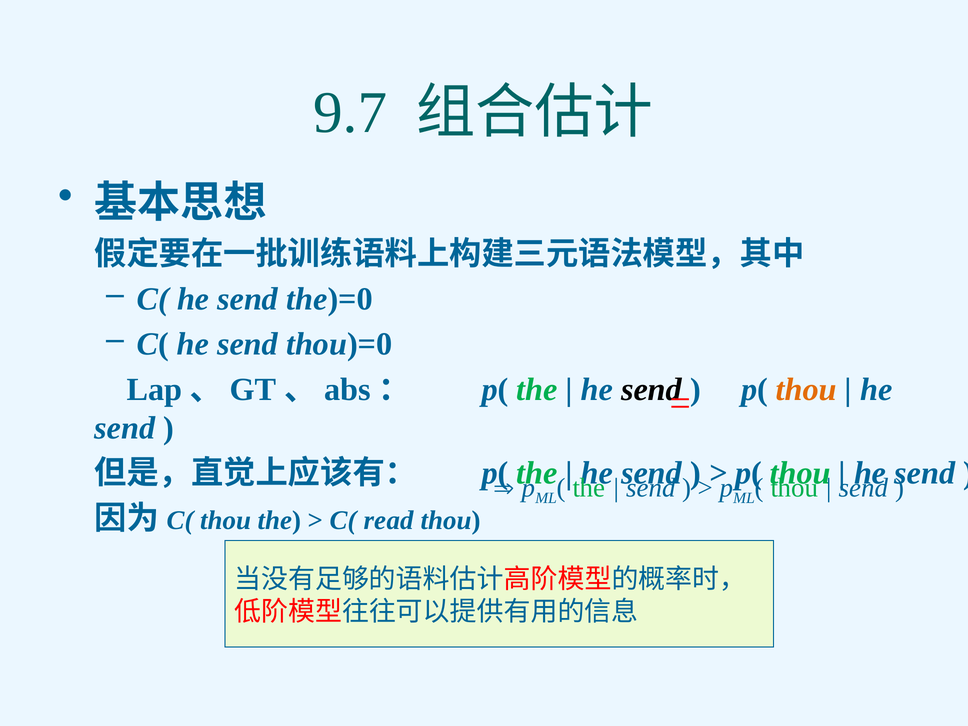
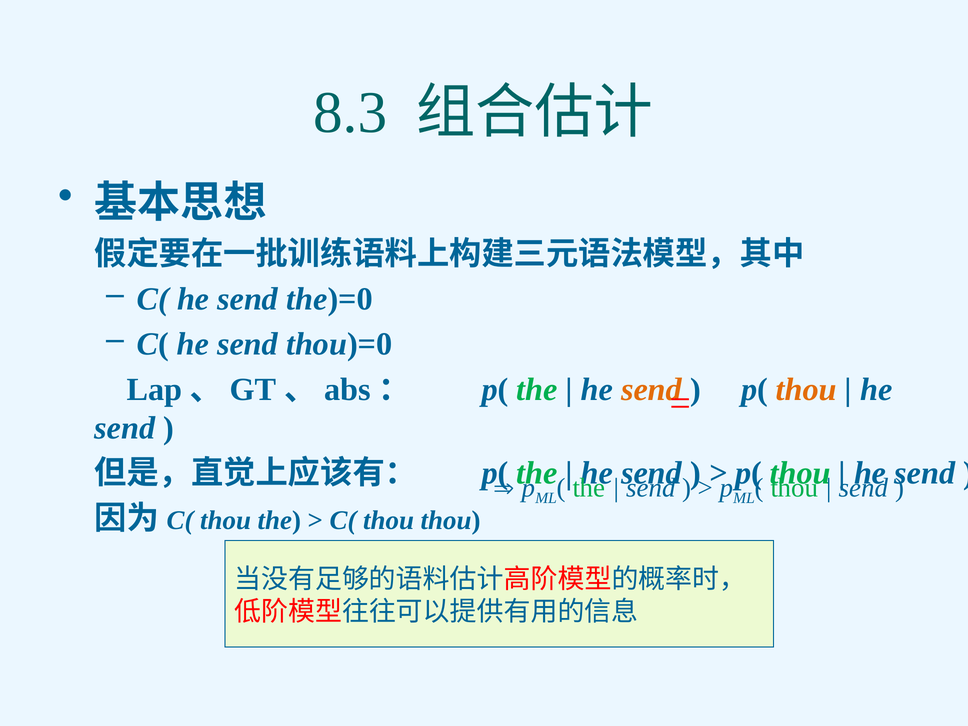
9.7: 9.7 -> 8.3
send at (652, 389) colour: black -> orange
C( read: read -> thou
